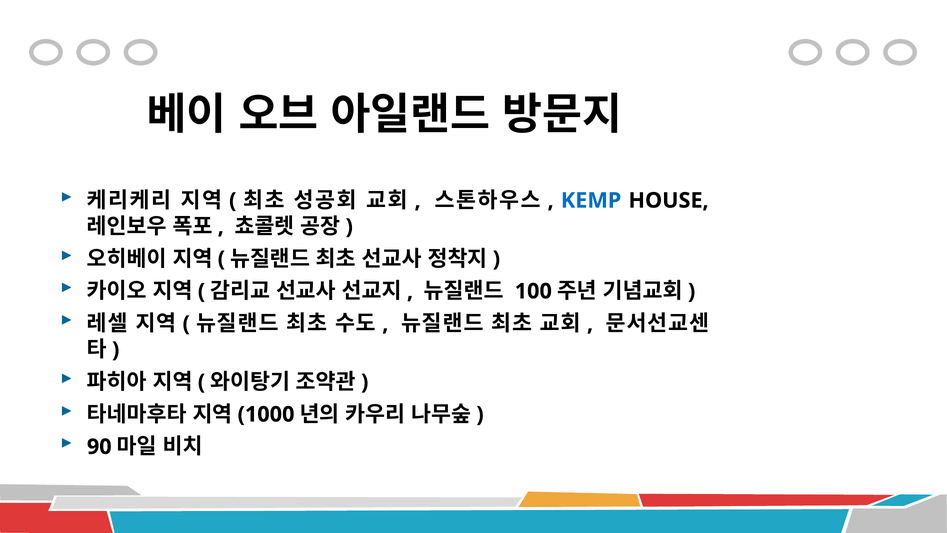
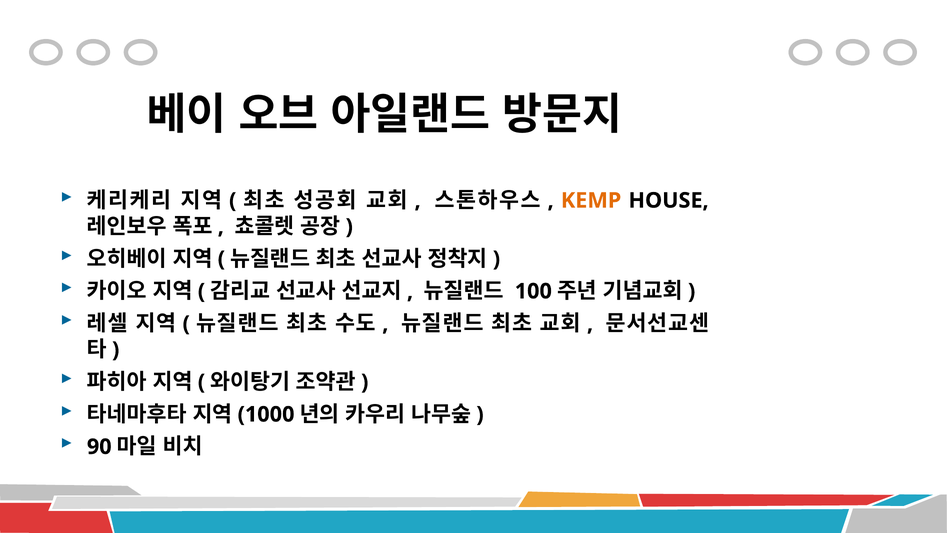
KEMP colour: blue -> orange
